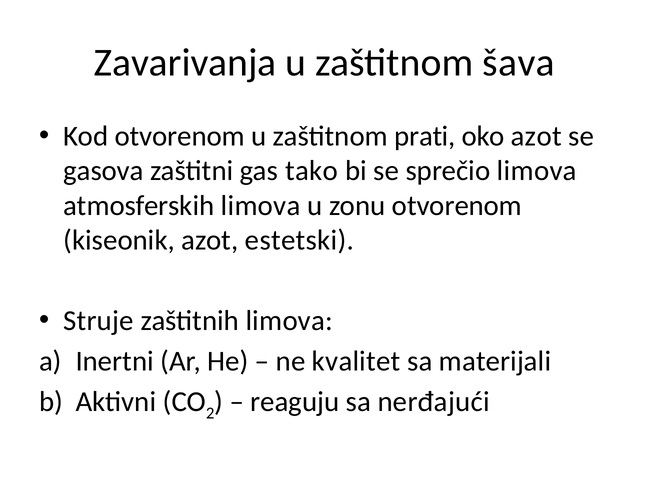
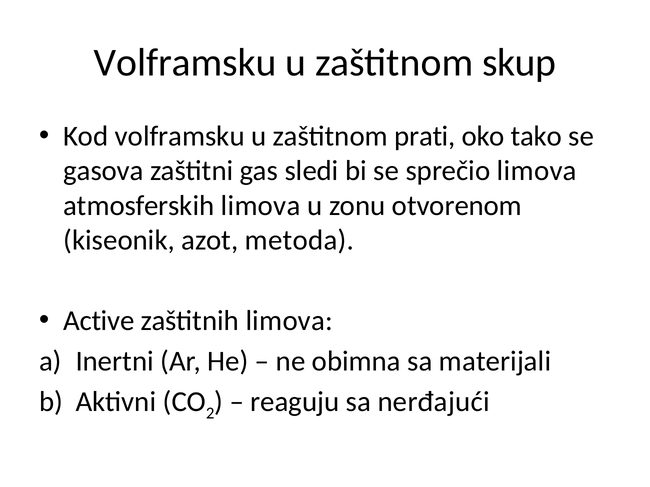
Zavarivanja at (185, 63): Zavarivanja -> Volframsku
šava: šava -> skup
Kod otvorenom: otvorenom -> volframsku
oko azot: azot -> tako
tako: tako -> sledi
estetski: estetski -> metoda
Struje: Struje -> Active
kvalitet: kvalitet -> obimna
